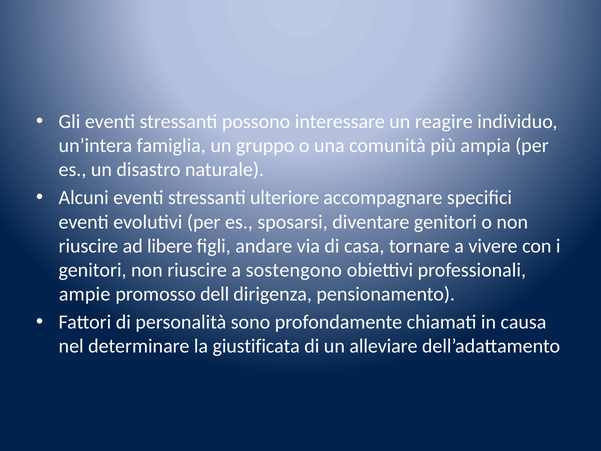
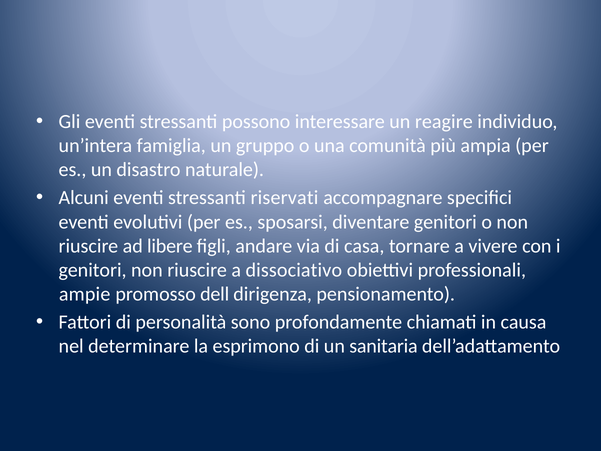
ulteriore: ulteriore -> riservati
sostengono: sostengono -> dissociativo
giustificata: giustificata -> esprimono
alleviare: alleviare -> sanitaria
